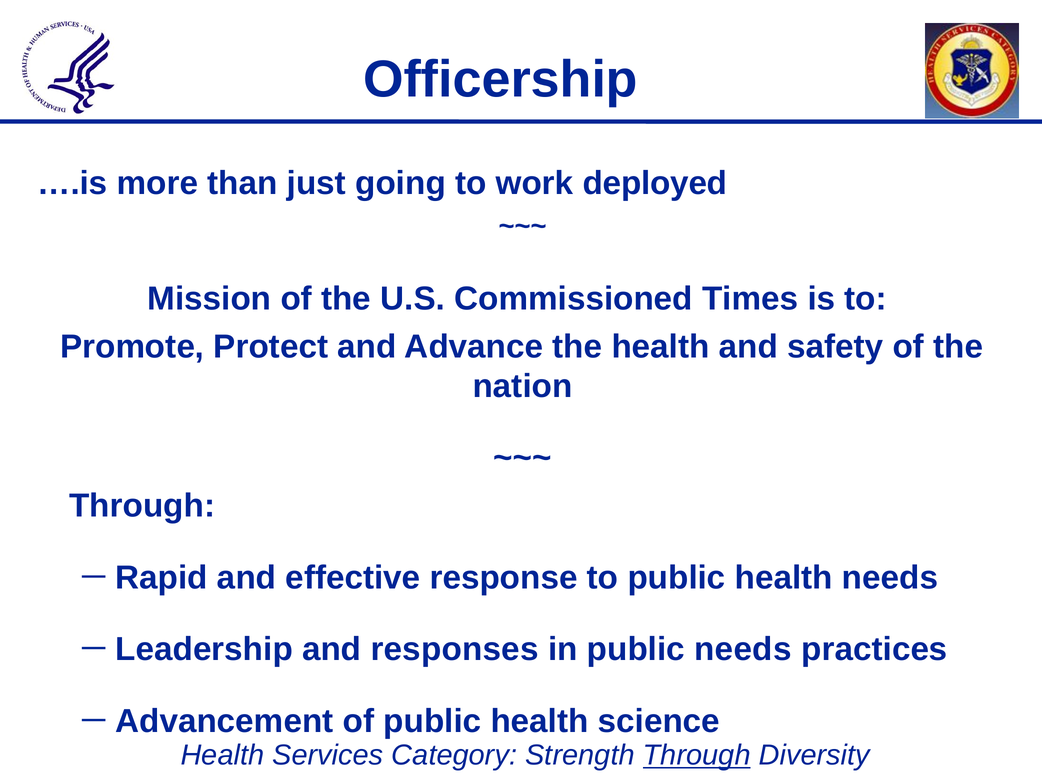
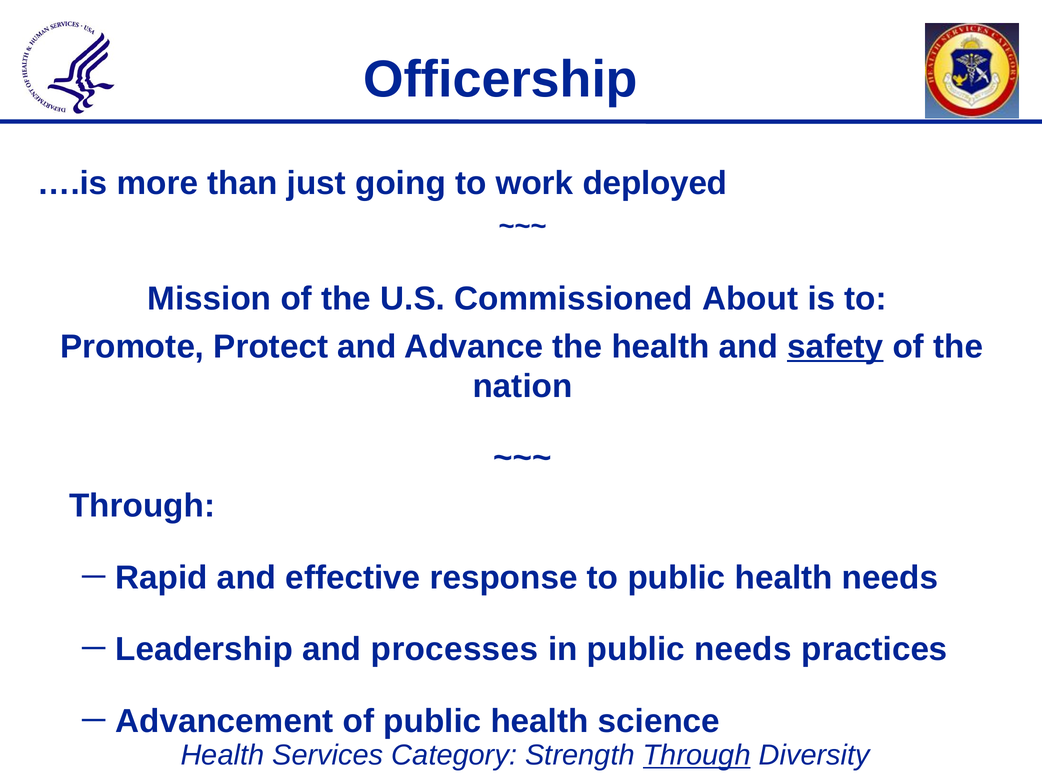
Times: Times -> About
safety underline: none -> present
responses: responses -> processes
